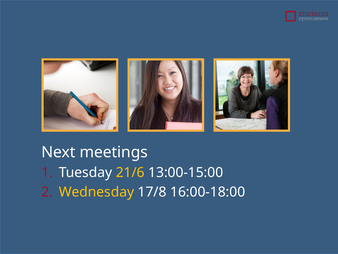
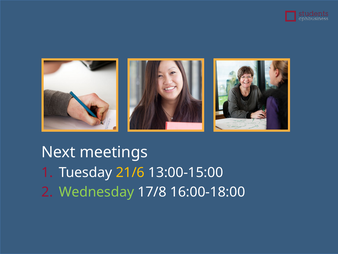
Wednesday colour: yellow -> light green
